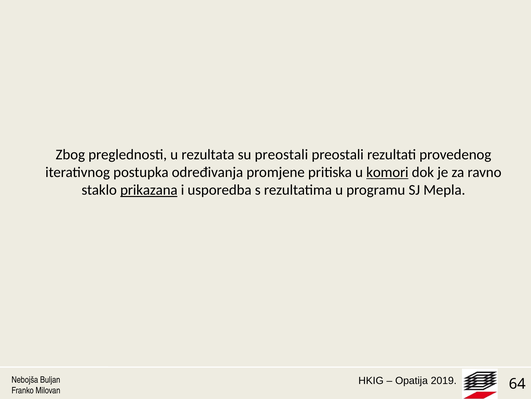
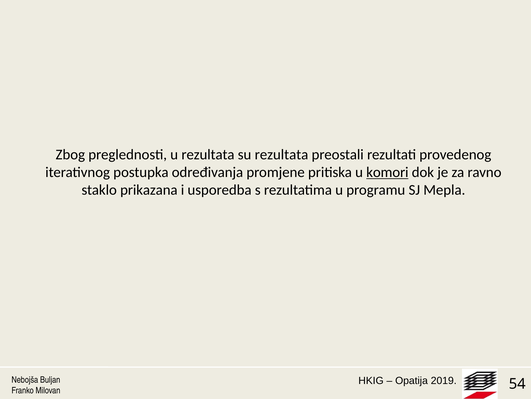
su preostali: preostali -> rezultata
prikazana underline: present -> none
64: 64 -> 54
